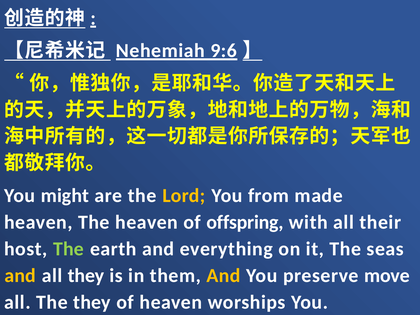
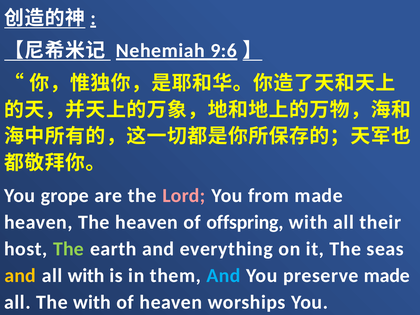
might: might -> grope
Lord colour: yellow -> pink
all they: they -> with
And at (223, 275) colour: yellow -> light blue
preserve move: move -> made
The they: they -> with
